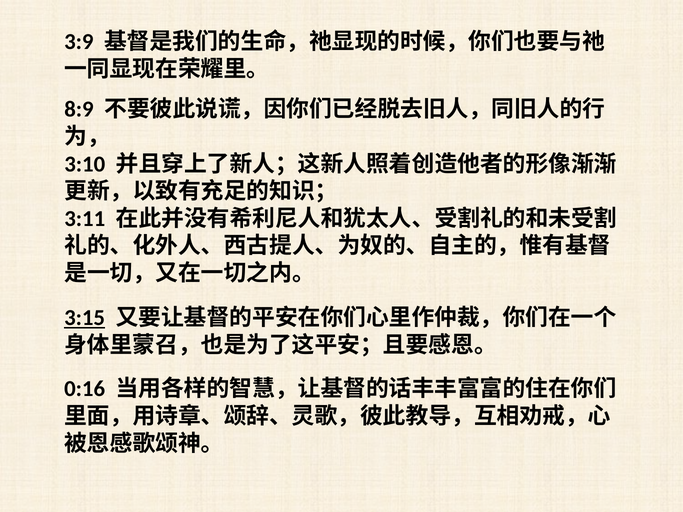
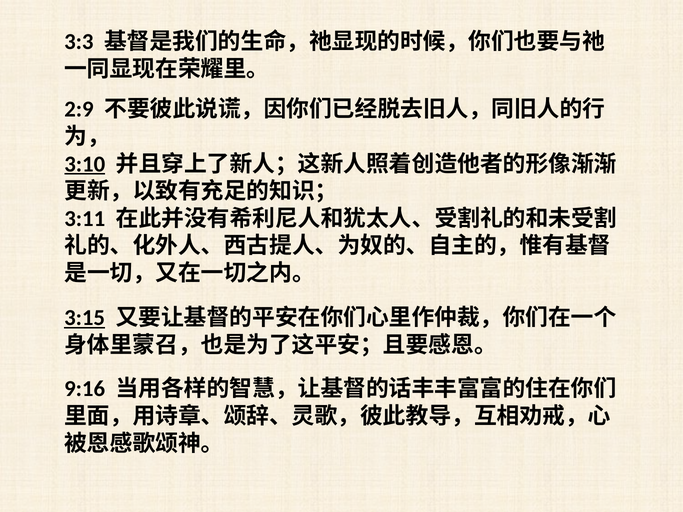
3:9: 3:9 -> 3:3
8:9: 8:9 -> 2:9
3:10 underline: none -> present
0:16: 0:16 -> 9:16
